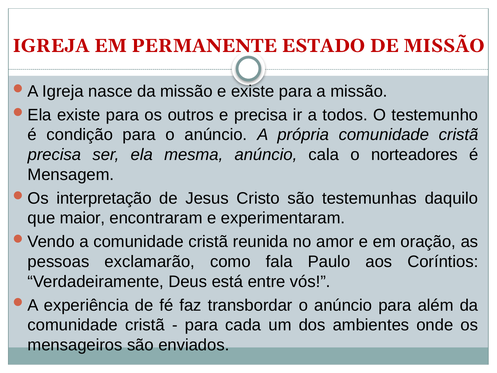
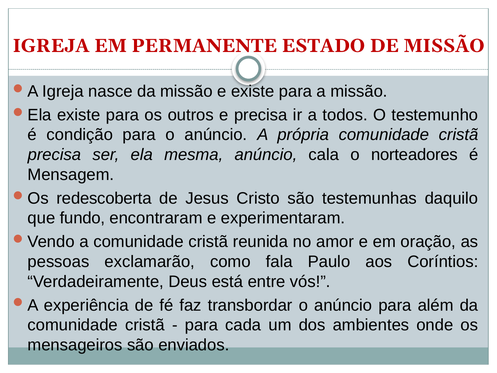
interpretação: interpretação -> redescoberta
maior: maior -> fundo
